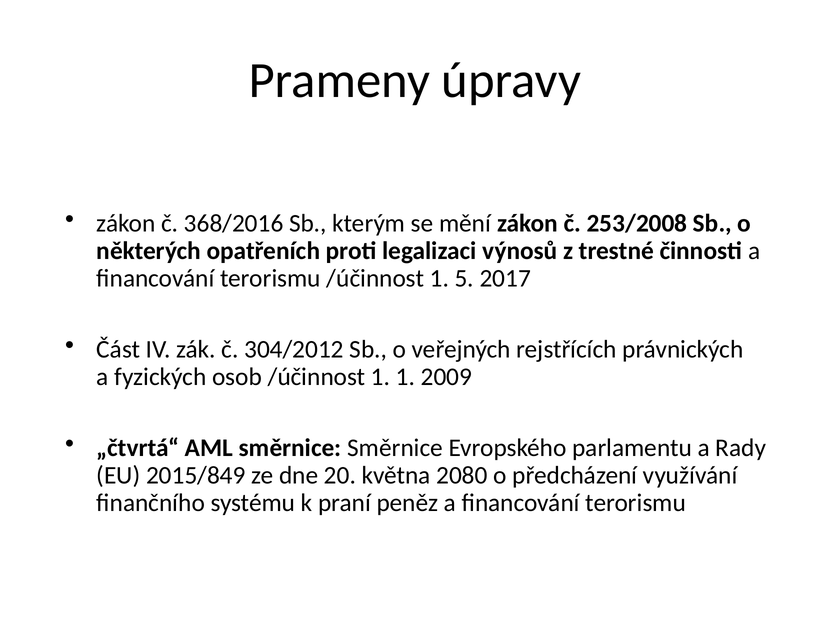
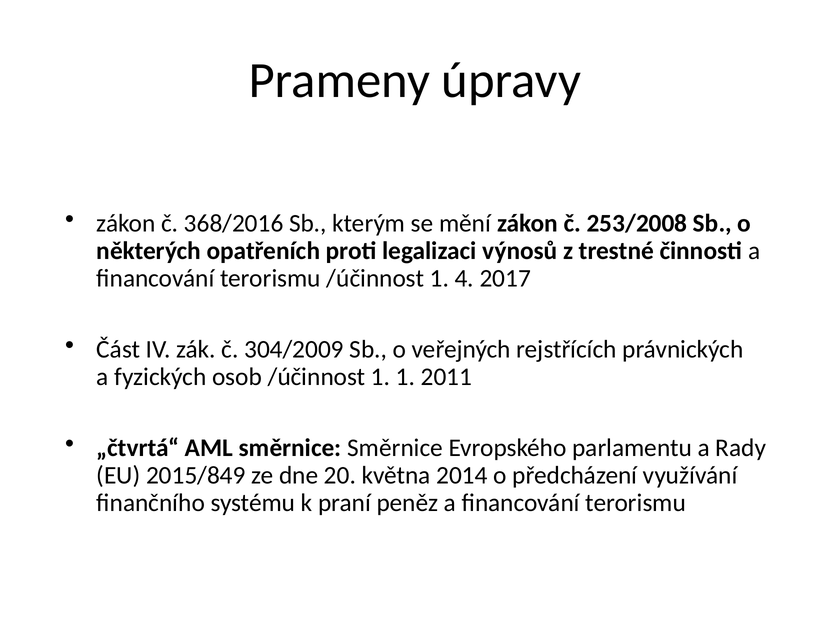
5: 5 -> 4
304/2012: 304/2012 -> 304/2009
2009: 2009 -> 2011
2080: 2080 -> 2014
